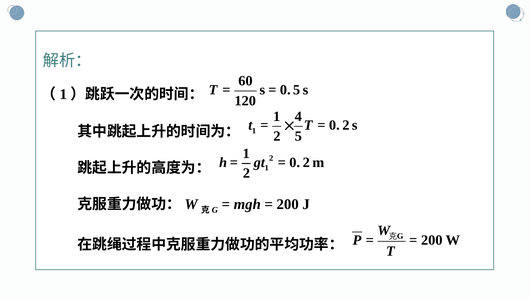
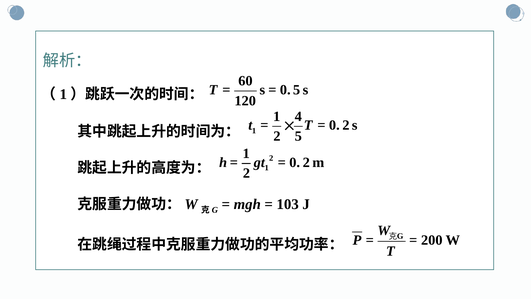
200 at (288, 204): 200 -> 103
